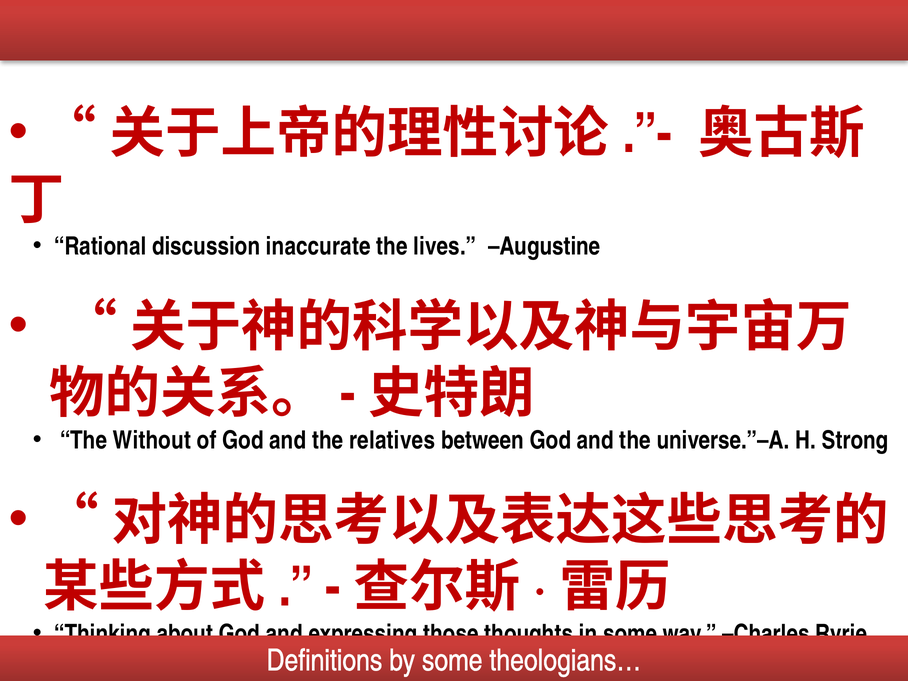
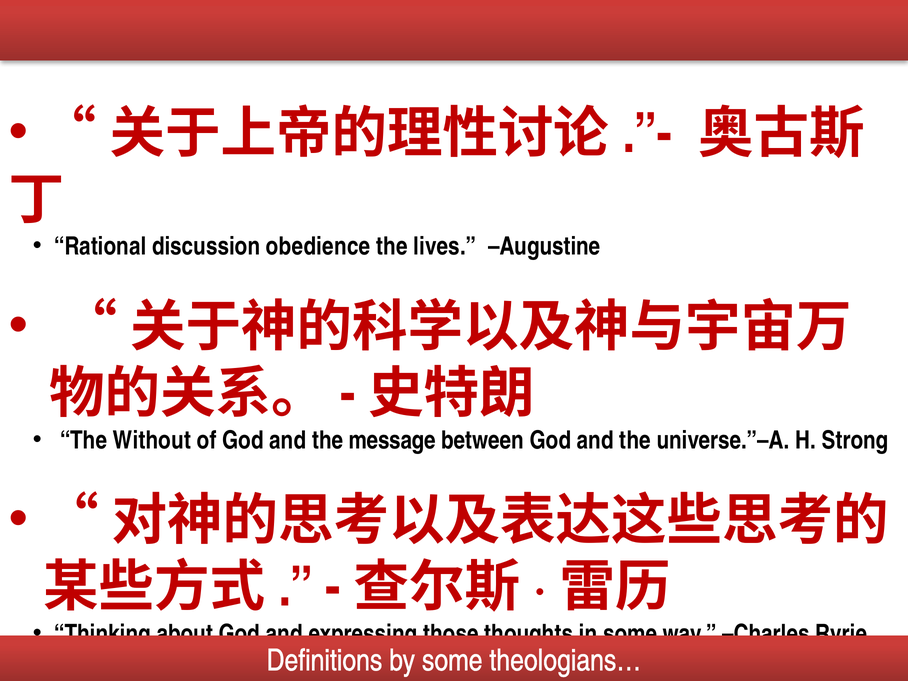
inaccurate: inaccurate -> obedience
relatives: relatives -> message
